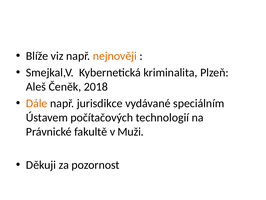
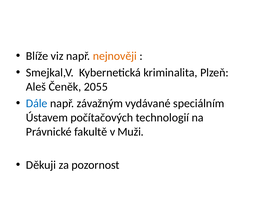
2018: 2018 -> 2055
Dále colour: orange -> blue
jurisdikce: jurisdikce -> závažným
